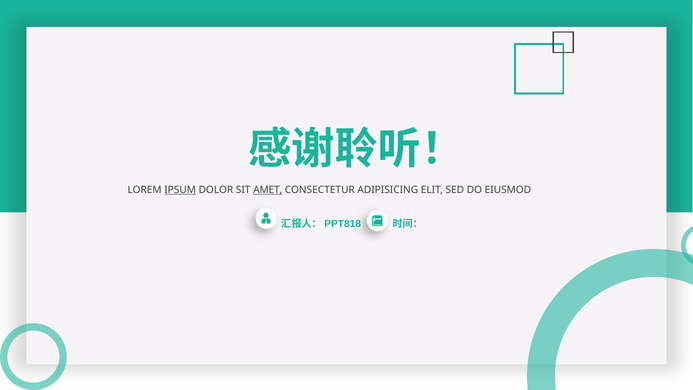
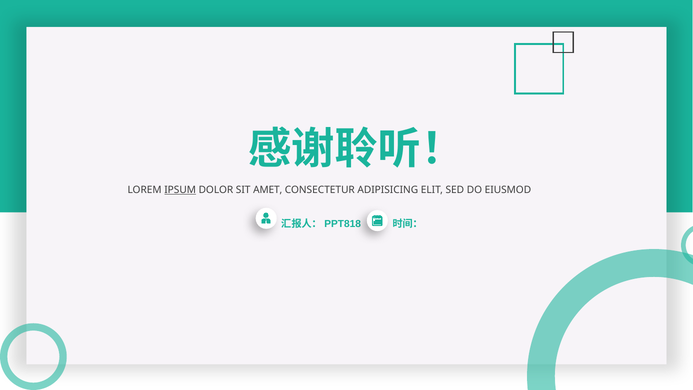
AMET underline: present -> none
